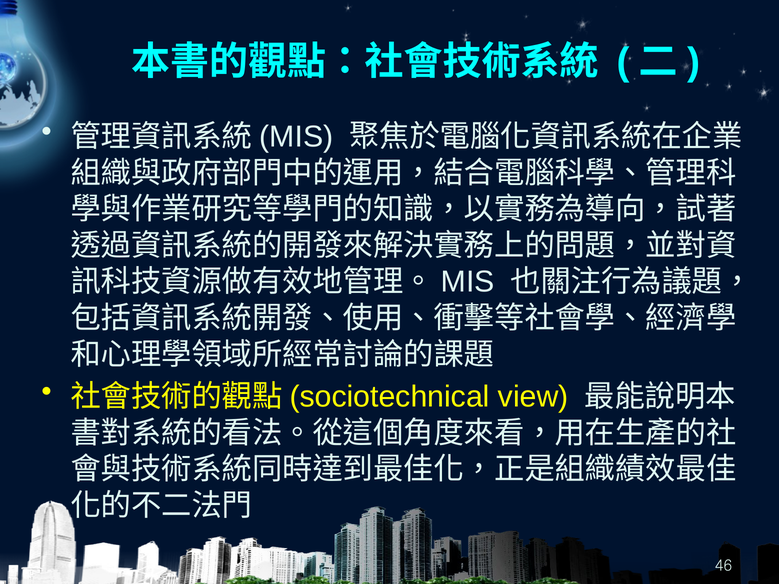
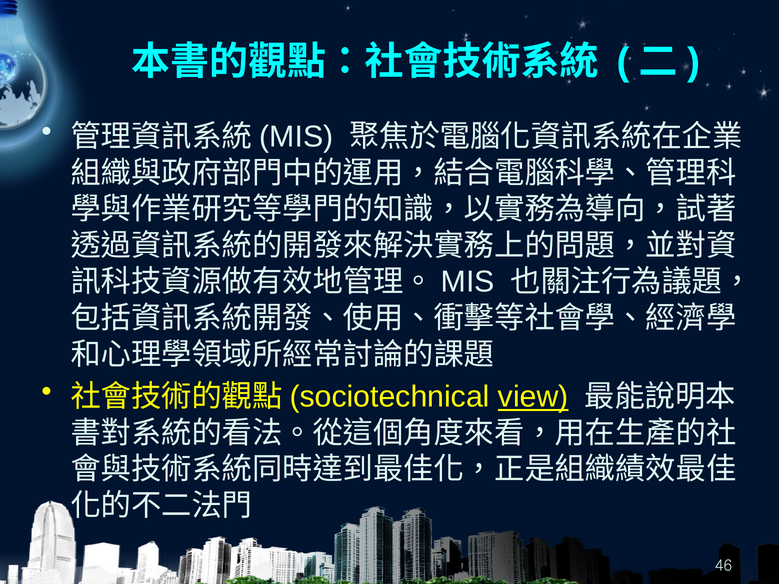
view underline: none -> present
